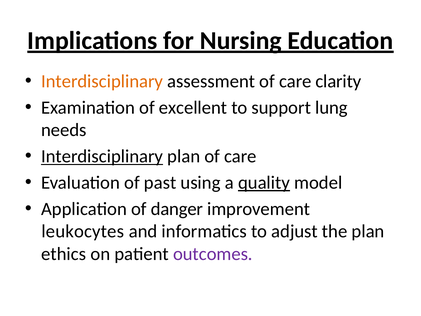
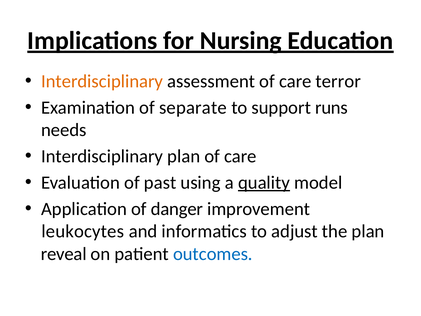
clarity: clarity -> terror
excellent: excellent -> separate
lung: lung -> runs
Interdisciplinary at (102, 156) underline: present -> none
ethics: ethics -> reveal
outcomes colour: purple -> blue
